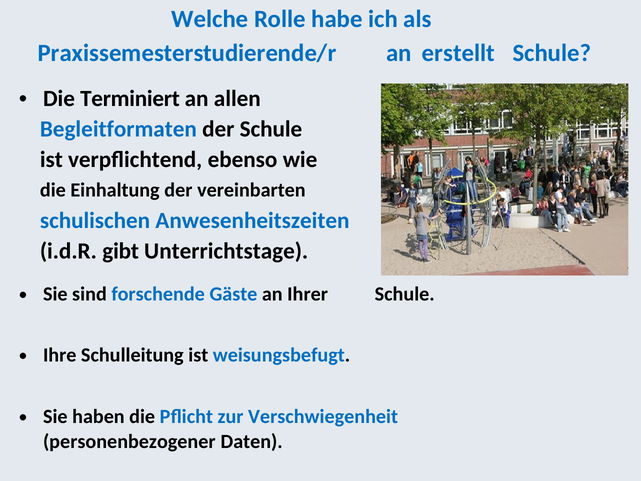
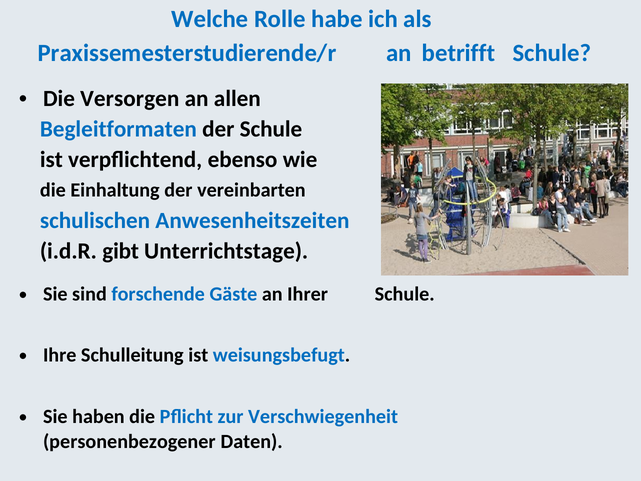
erstellt: erstellt -> betrifft
Terminiert: Terminiert -> Versorgen
